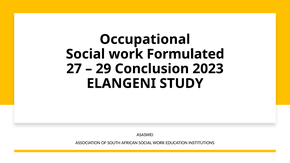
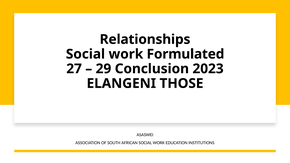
Occupational: Occupational -> Relationships
STUDY: STUDY -> THOSE
